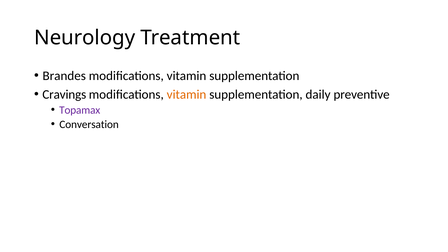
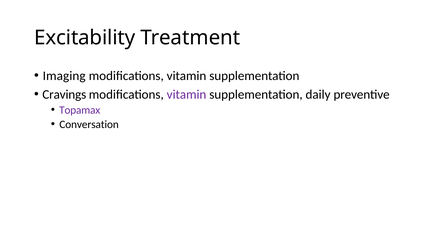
Neurology: Neurology -> Excitability
Brandes: Brandes -> Imaging
vitamin at (187, 95) colour: orange -> purple
